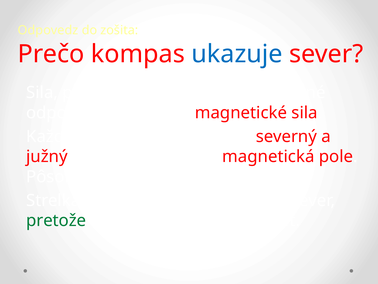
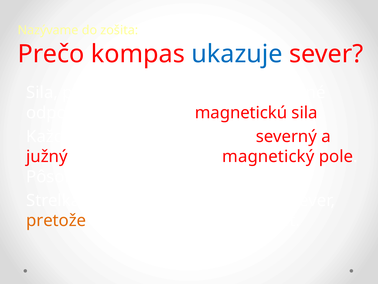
Odpovedz at (48, 30): Odpovedz -> Nazývame
magnetické: magnetické -> magnetickú
magnetická: magnetická -> magnetický
pretože colour: green -> orange
